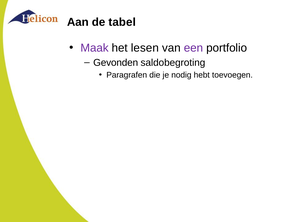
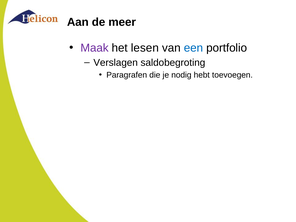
tabel: tabel -> meer
een colour: purple -> blue
Gevonden: Gevonden -> Verslagen
